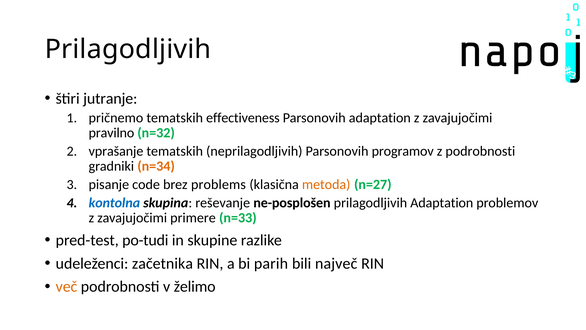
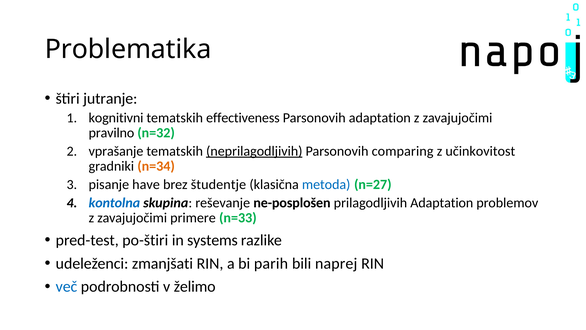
Prilagodljivih at (128, 49): Prilagodljivih -> Problematika
pričnemo: pričnemo -> kognitivni
neprilagodljivih underline: none -> present
programov: programov -> comparing
z podrobnosti: podrobnosti -> učinkovitost
code: code -> have
problems: problems -> študentje
metoda colour: orange -> blue
po-tudi: po-tudi -> po-štiri
skupine: skupine -> systems
začetnika: začetnika -> zmanjšati
največ: največ -> naprej
več colour: orange -> blue
